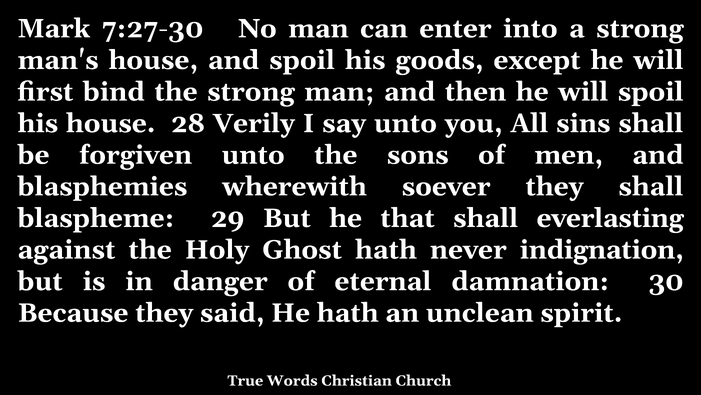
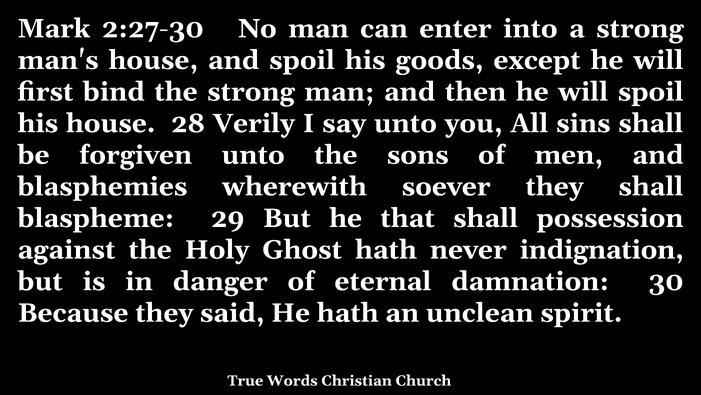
7:27-30: 7:27-30 -> 2:27-30
everlasting: everlasting -> possession
